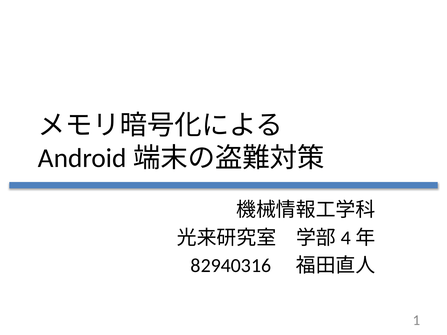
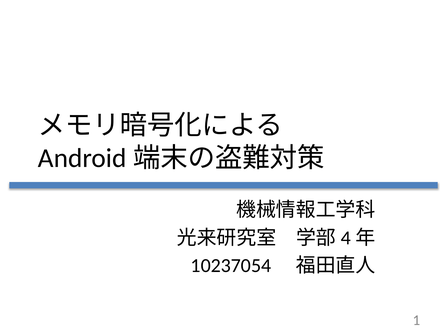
82940316: 82940316 -> 10237054
